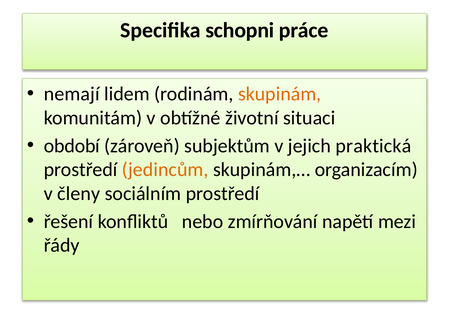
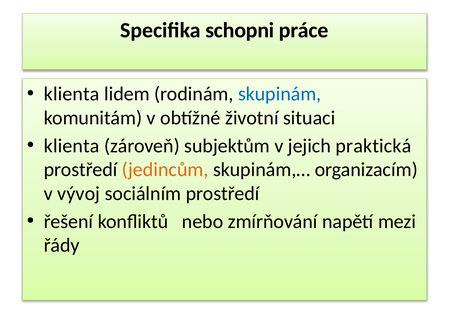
nemají at (72, 94): nemají -> klienta
skupinám colour: orange -> blue
období at (72, 146): období -> klienta
členy: členy -> vývoj
